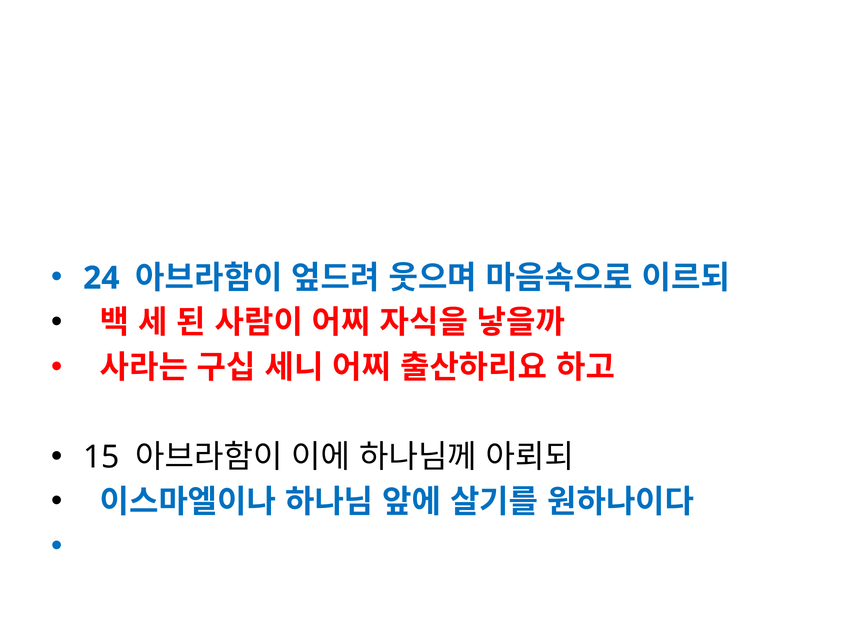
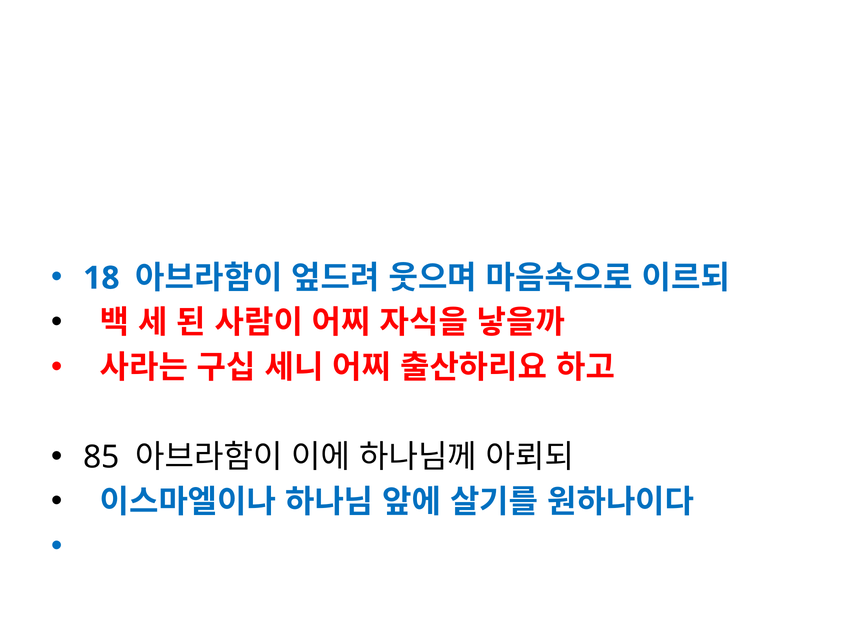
24: 24 -> 18
15: 15 -> 85
